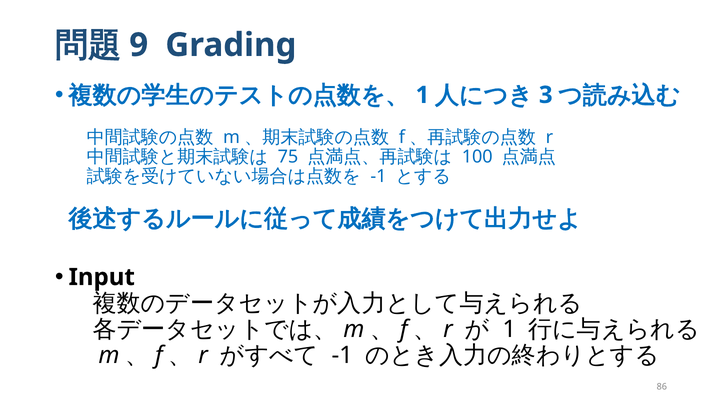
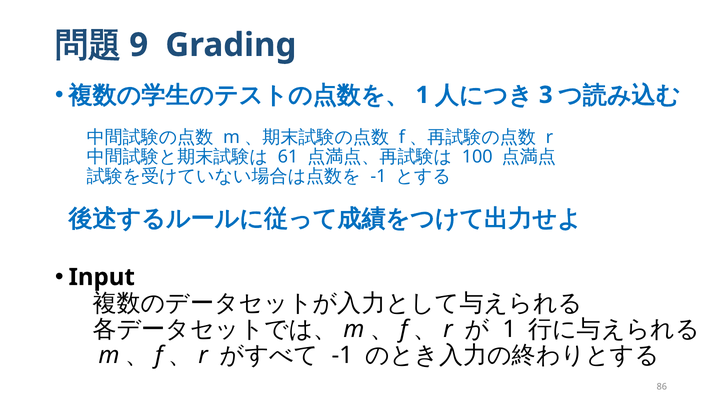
75: 75 -> 61
